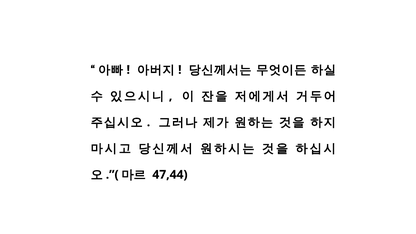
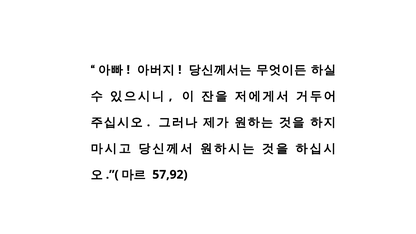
47,44: 47,44 -> 57,92
